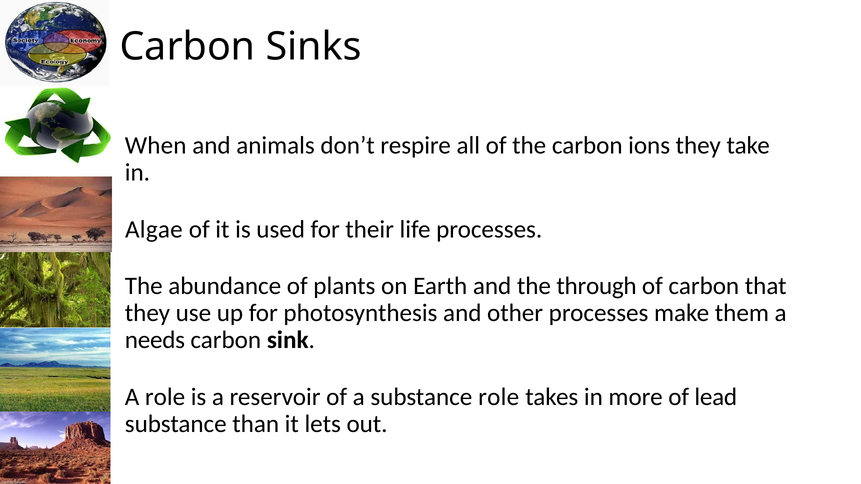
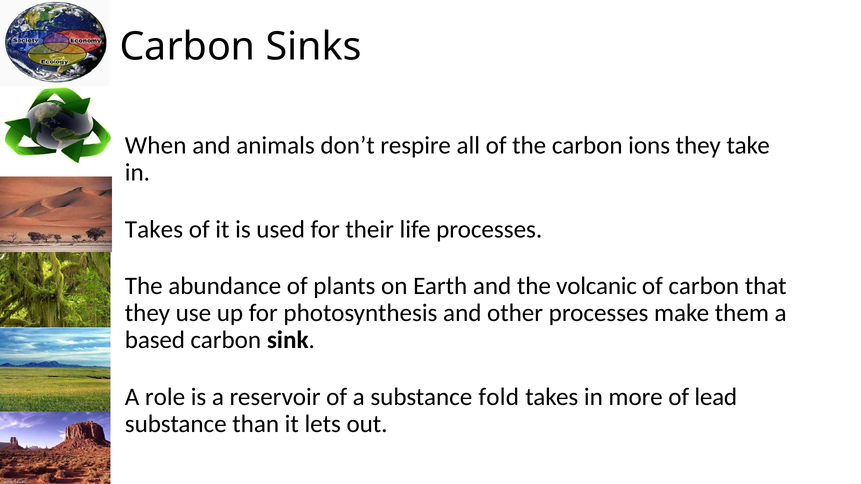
Algae at (154, 229): Algae -> Takes
through: through -> volcanic
needs: needs -> based
substance role: role -> fold
